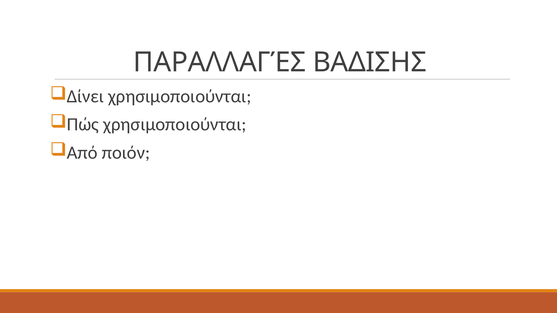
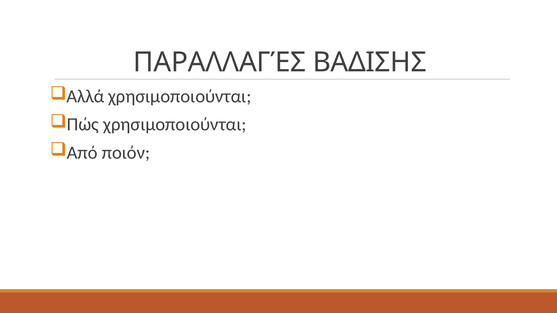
Δίνει: Δίνει -> Αλλά
